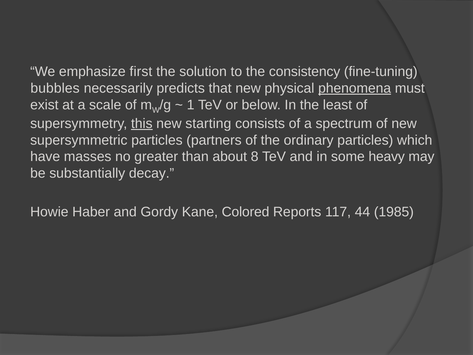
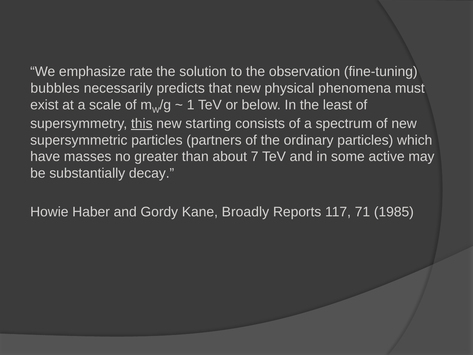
first: first -> rate
consistency: consistency -> observation
phenomena underline: present -> none
8: 8 -> 7
heavy: heavy -> active
Colored: Colored -> Broadly
44: 44 -> 71
